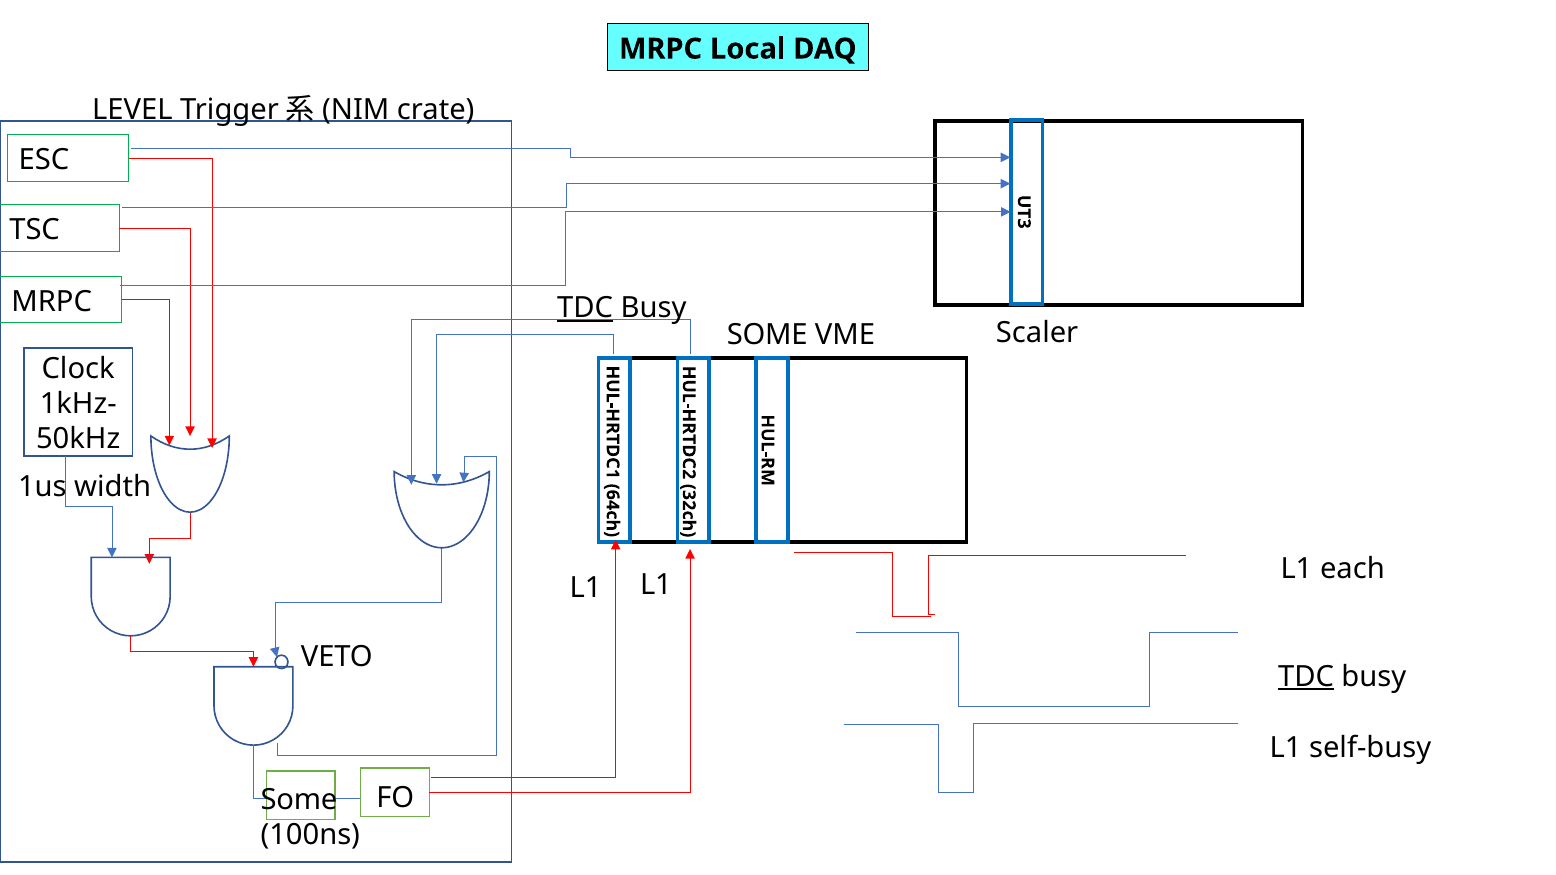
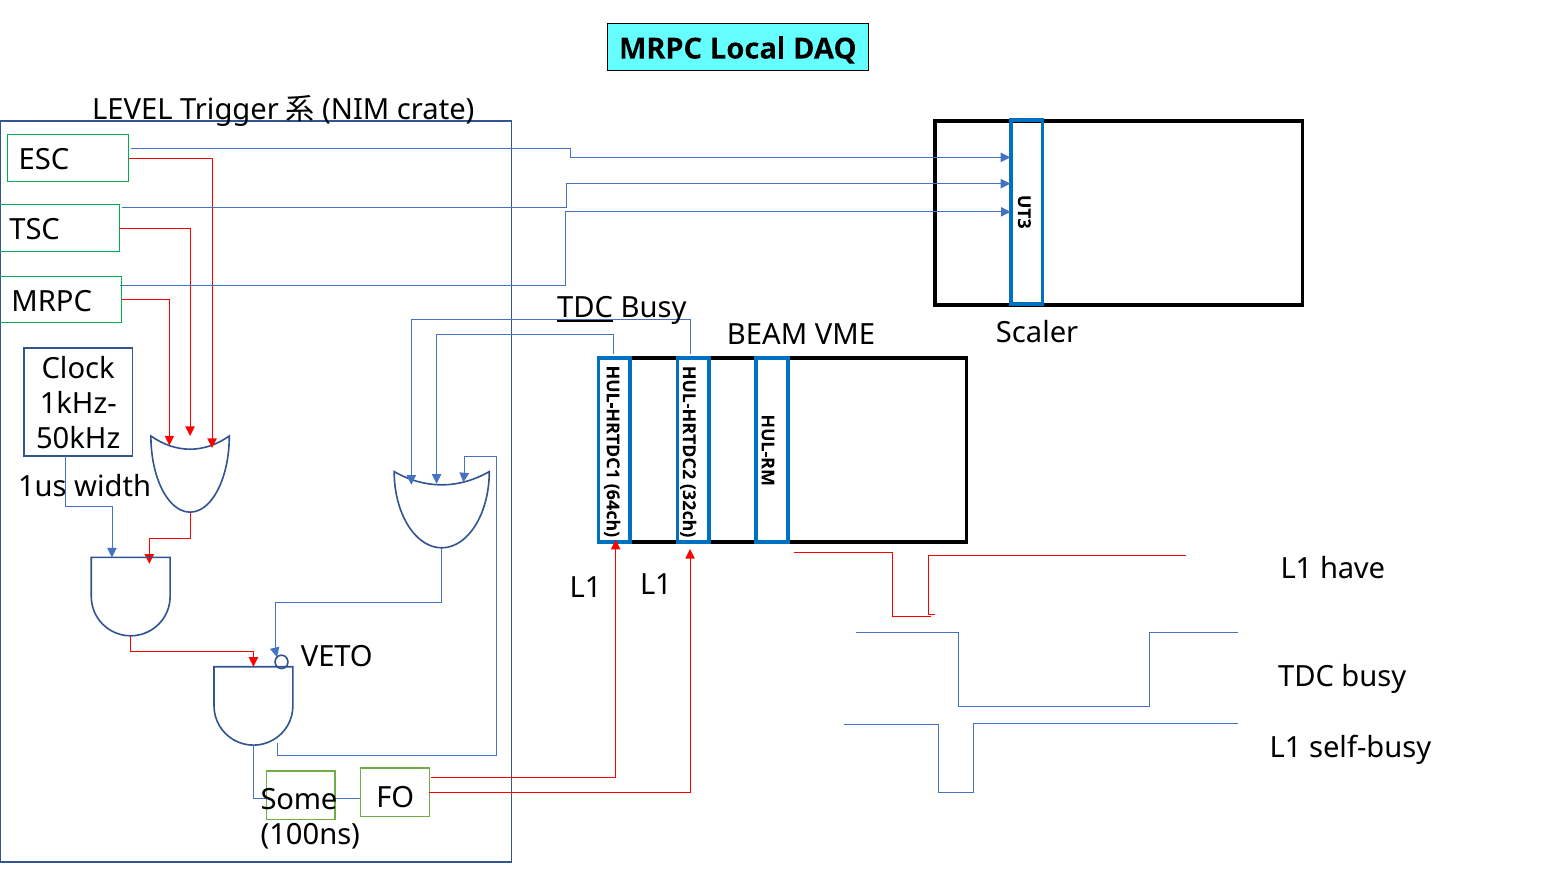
SOME at (767, 335): SOME -> BEAM
each: each -> have
TDC at (1306, 677) underline: present -> none
